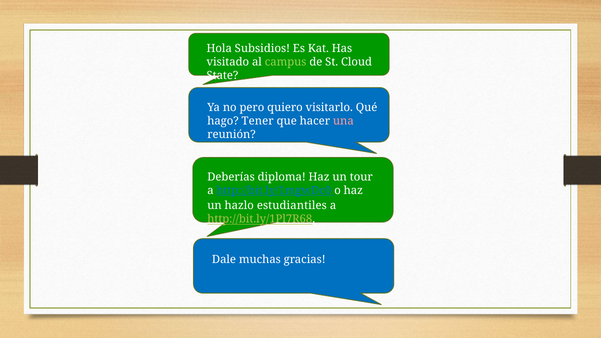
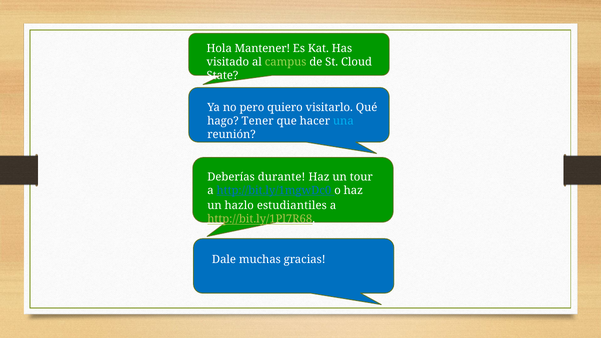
Subsidios: Subsidios -> Mantener
una colour: pink -> light blue
diploma: diploma -> durante
